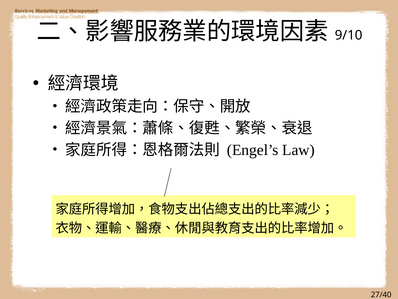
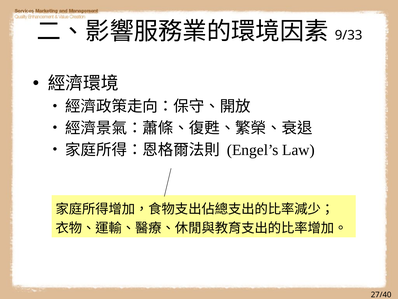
9/10: 9/10 -> 9/33
